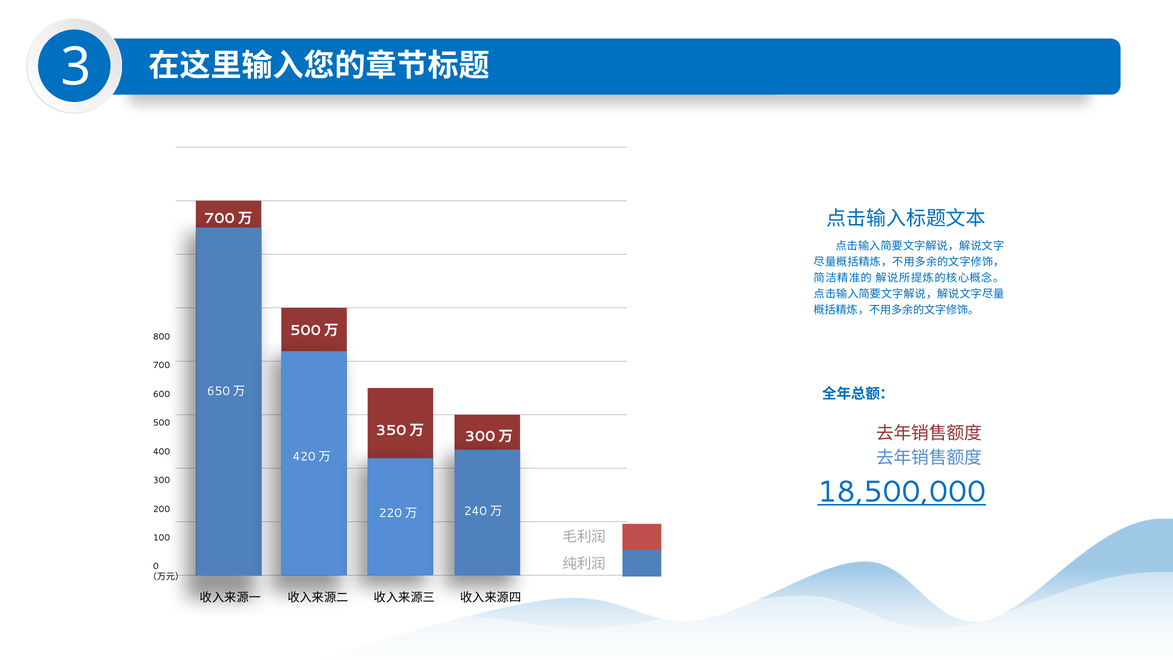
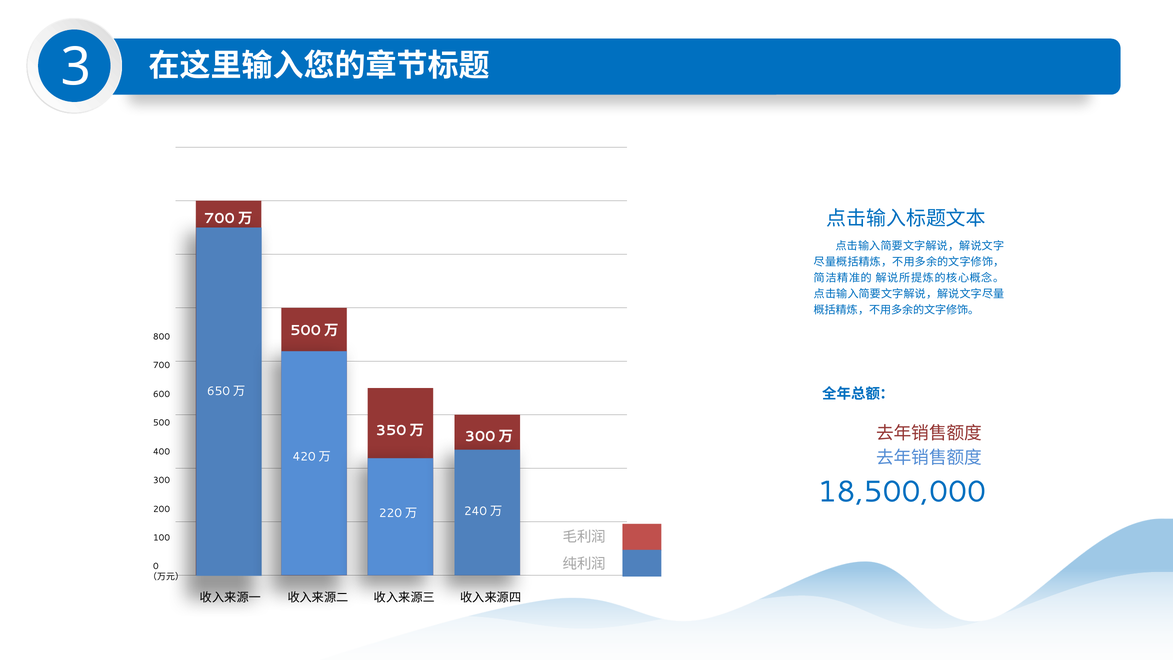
18,500,000 underline: present -> none
